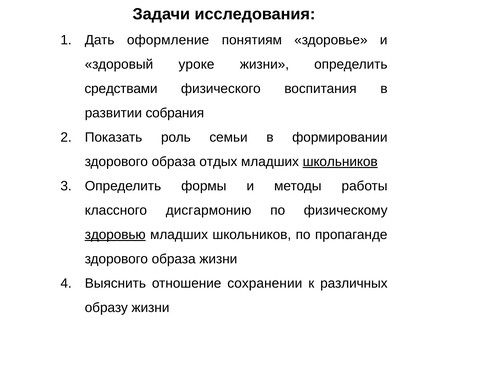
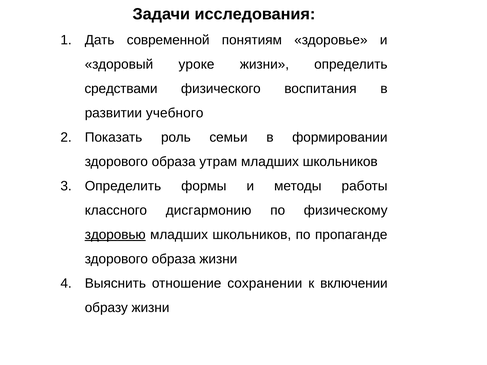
оформление: оформление -> современной
собрания: собрания -> учебного
отдых: отдых -> утрам
школьников at (340, 162) underline: present -> none
различных: различных -> включении
